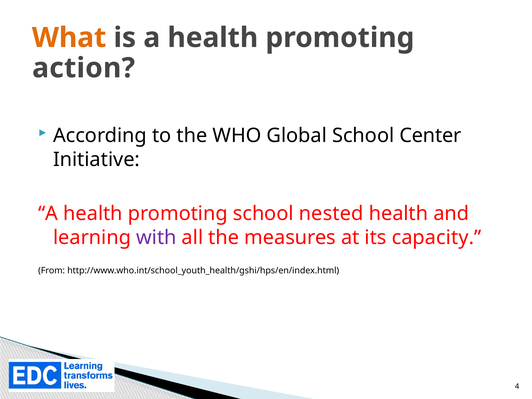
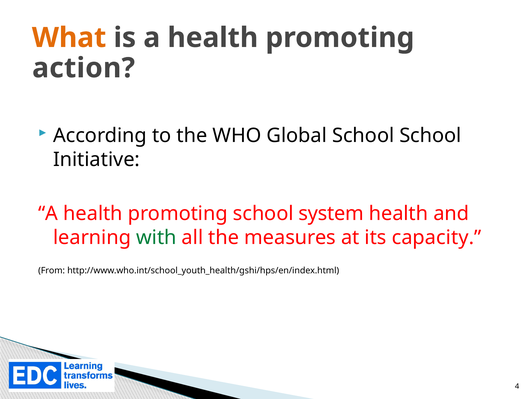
School Center: Center -> School
nested: nested -> system
with colour: purple -> green
